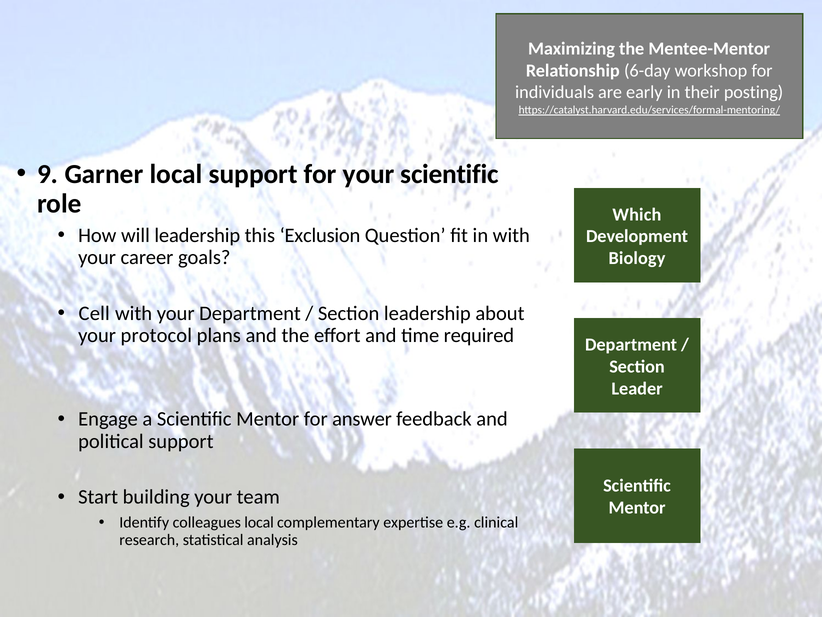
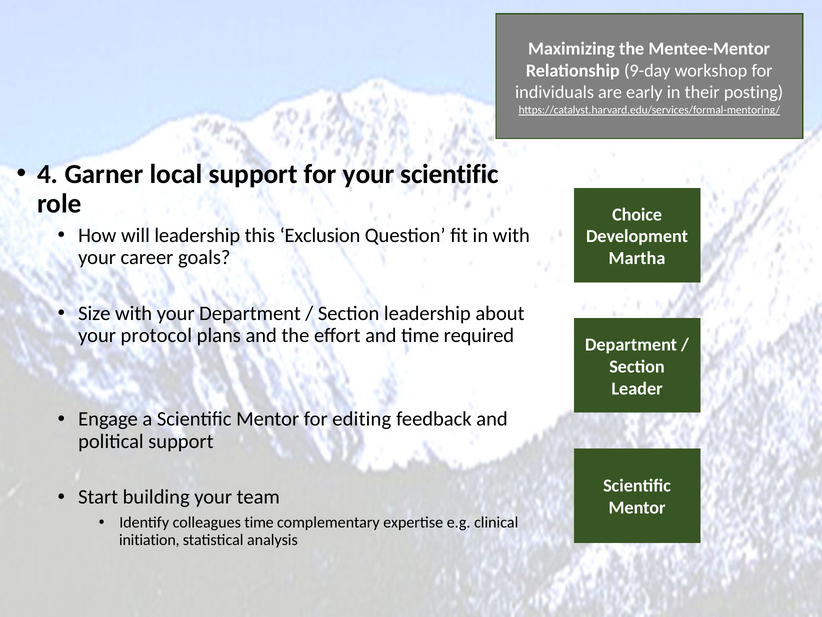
6-day: 6-day -> 9-day
9: 9 -> 4
Which: Which -> Choice
Biology: Biology -> Martha
Cell: Cell -> Size
answer: answer -> editing
colleagues local: local -> time
research: research -> initiation
